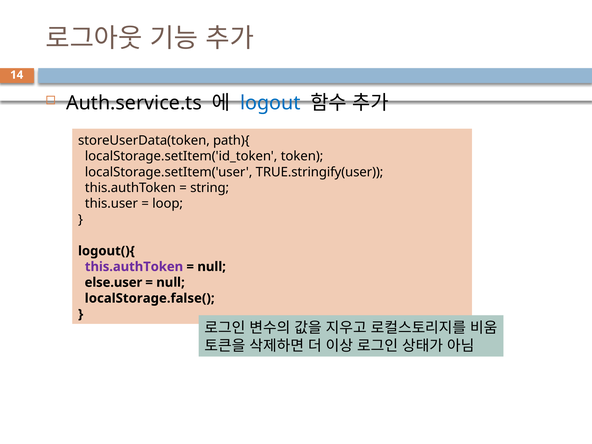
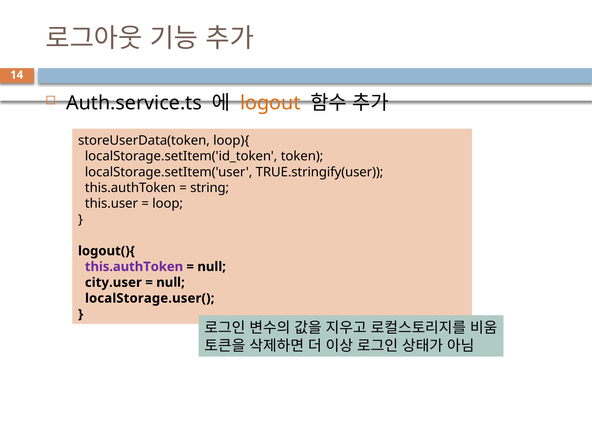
logout colour: blue -> orange
path){: path){ -> loop){
else.user: else.user -> city.user
localStorage.false(: localStorage.false( -> localStorage.user(
